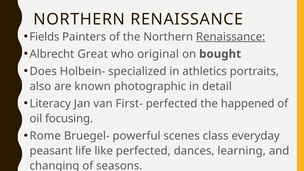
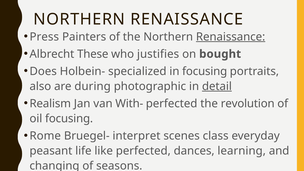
Fields: Fields -> Press
Great: Great -> These
original: original -> justifies
in athletics: athletics -> focusing
known: known -> during
detail underline: none -> present
Literacy: Literacy -> Realism
First-: First- -> With-
happened: happened -> revolution
powerful: powerful -> interpret
